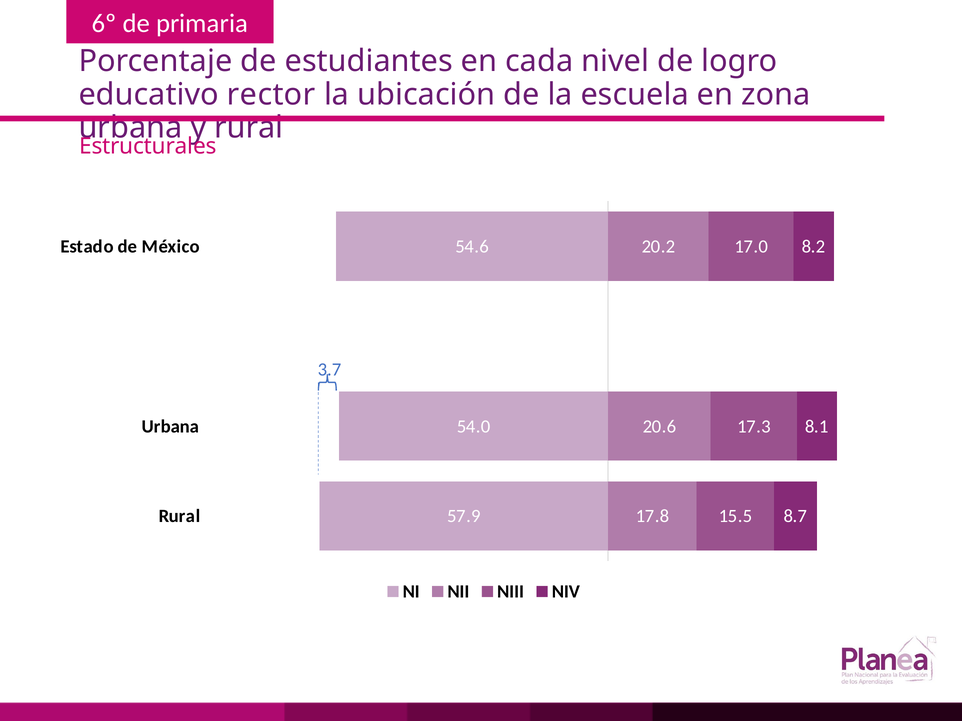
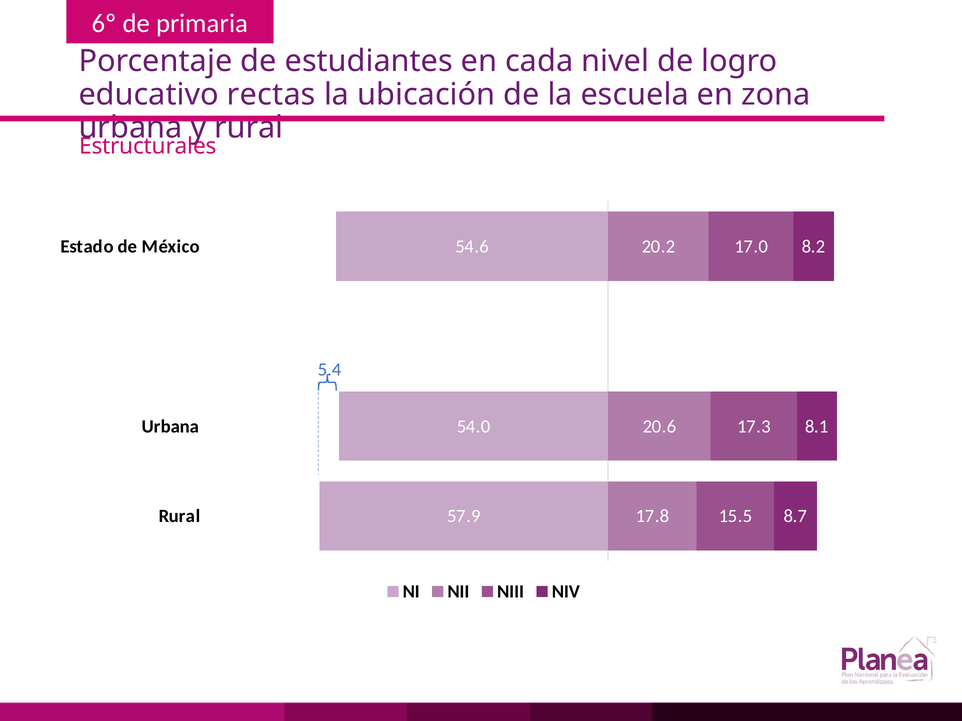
rector: rector -> rectas
3.7: 3.7 -> 5.4
